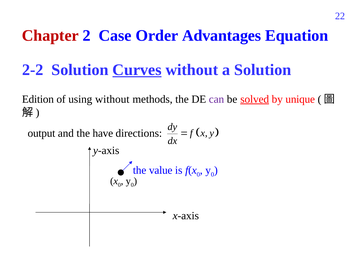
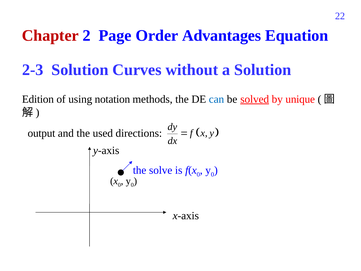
Case: Case -> Page
2-2: 2-2 -> 2-3
Curves underline: present -> none
using without: without -> notation
can colour: purple -> blue
have: have -> used
value: value -> solve
